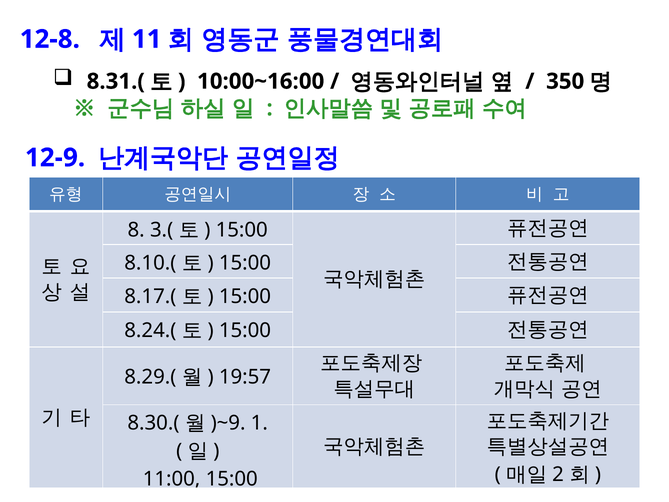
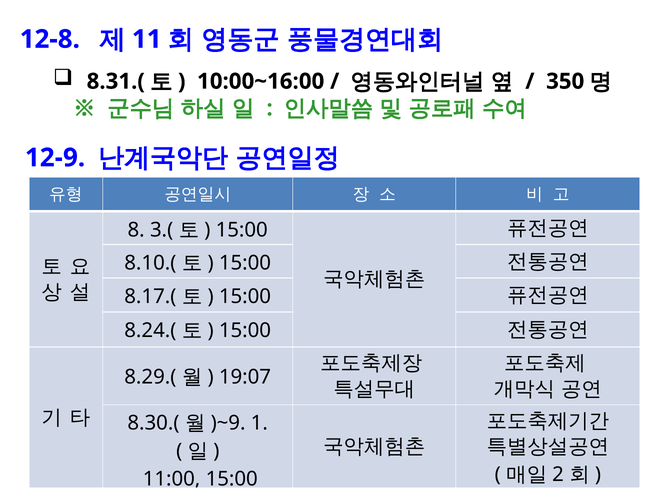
19:57: 19:57 -> 19:07
